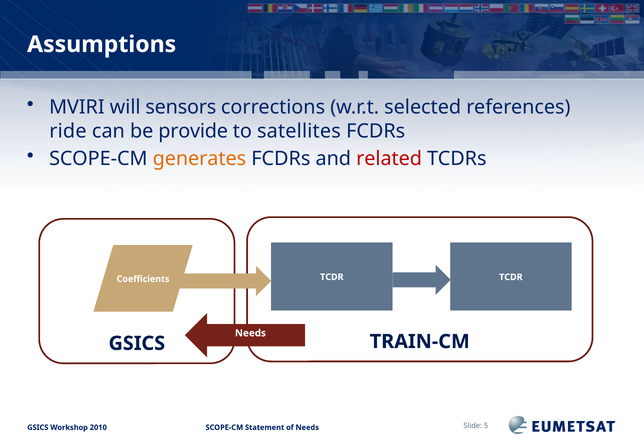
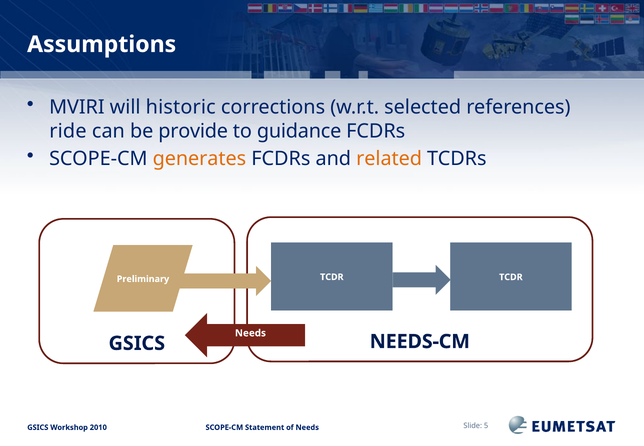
sensors: sensors -> historic
satellites: satellites -> guidance
related colour: red -> orange
Coefficients: Coefficients -> Preliminary
TRAIN-CM: TRAIN-CM -> NEEDS-CM
